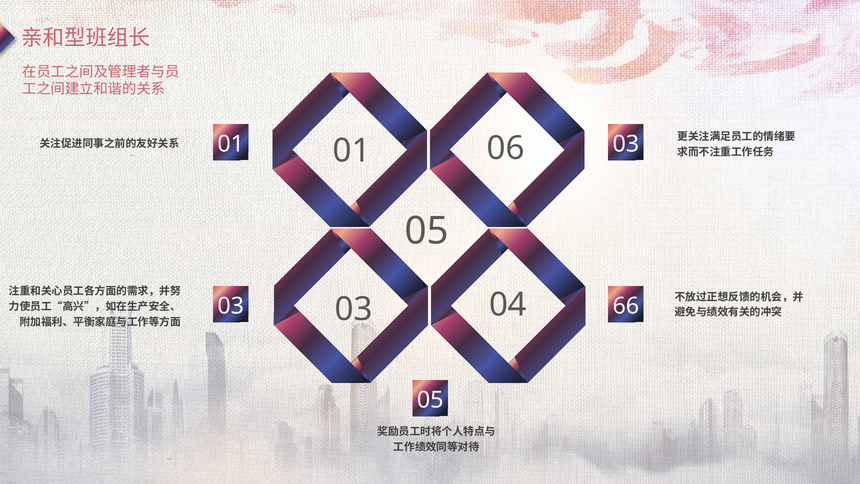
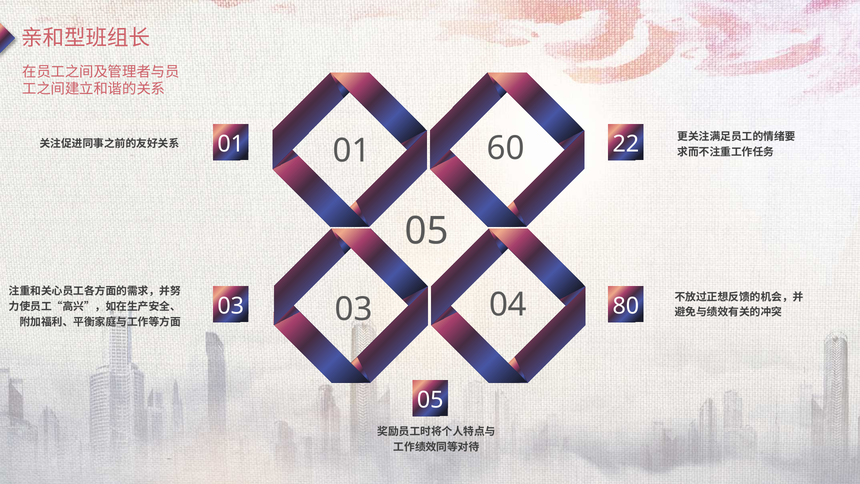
01 03: 03 -> 22
06: 06 -> 60
66: 66 -> 80
